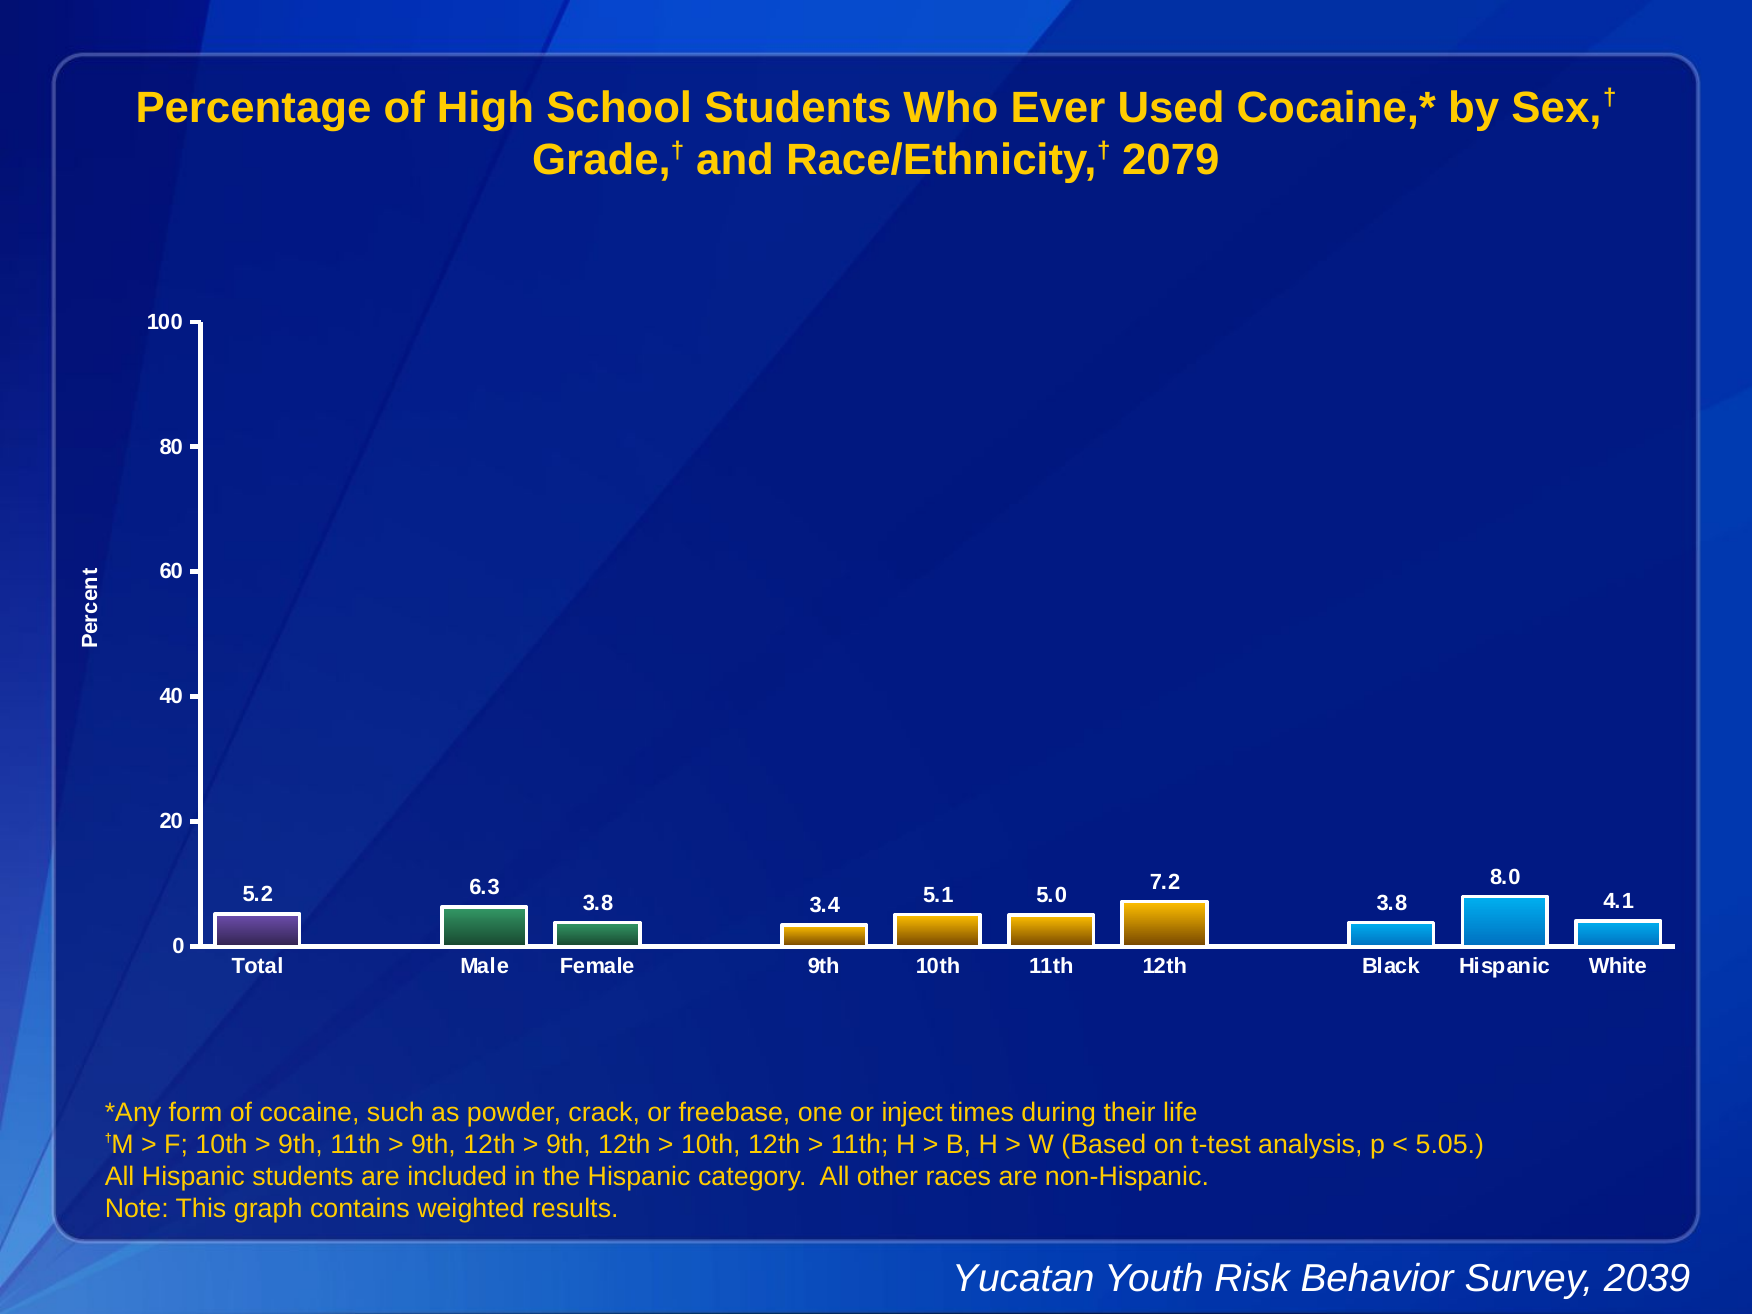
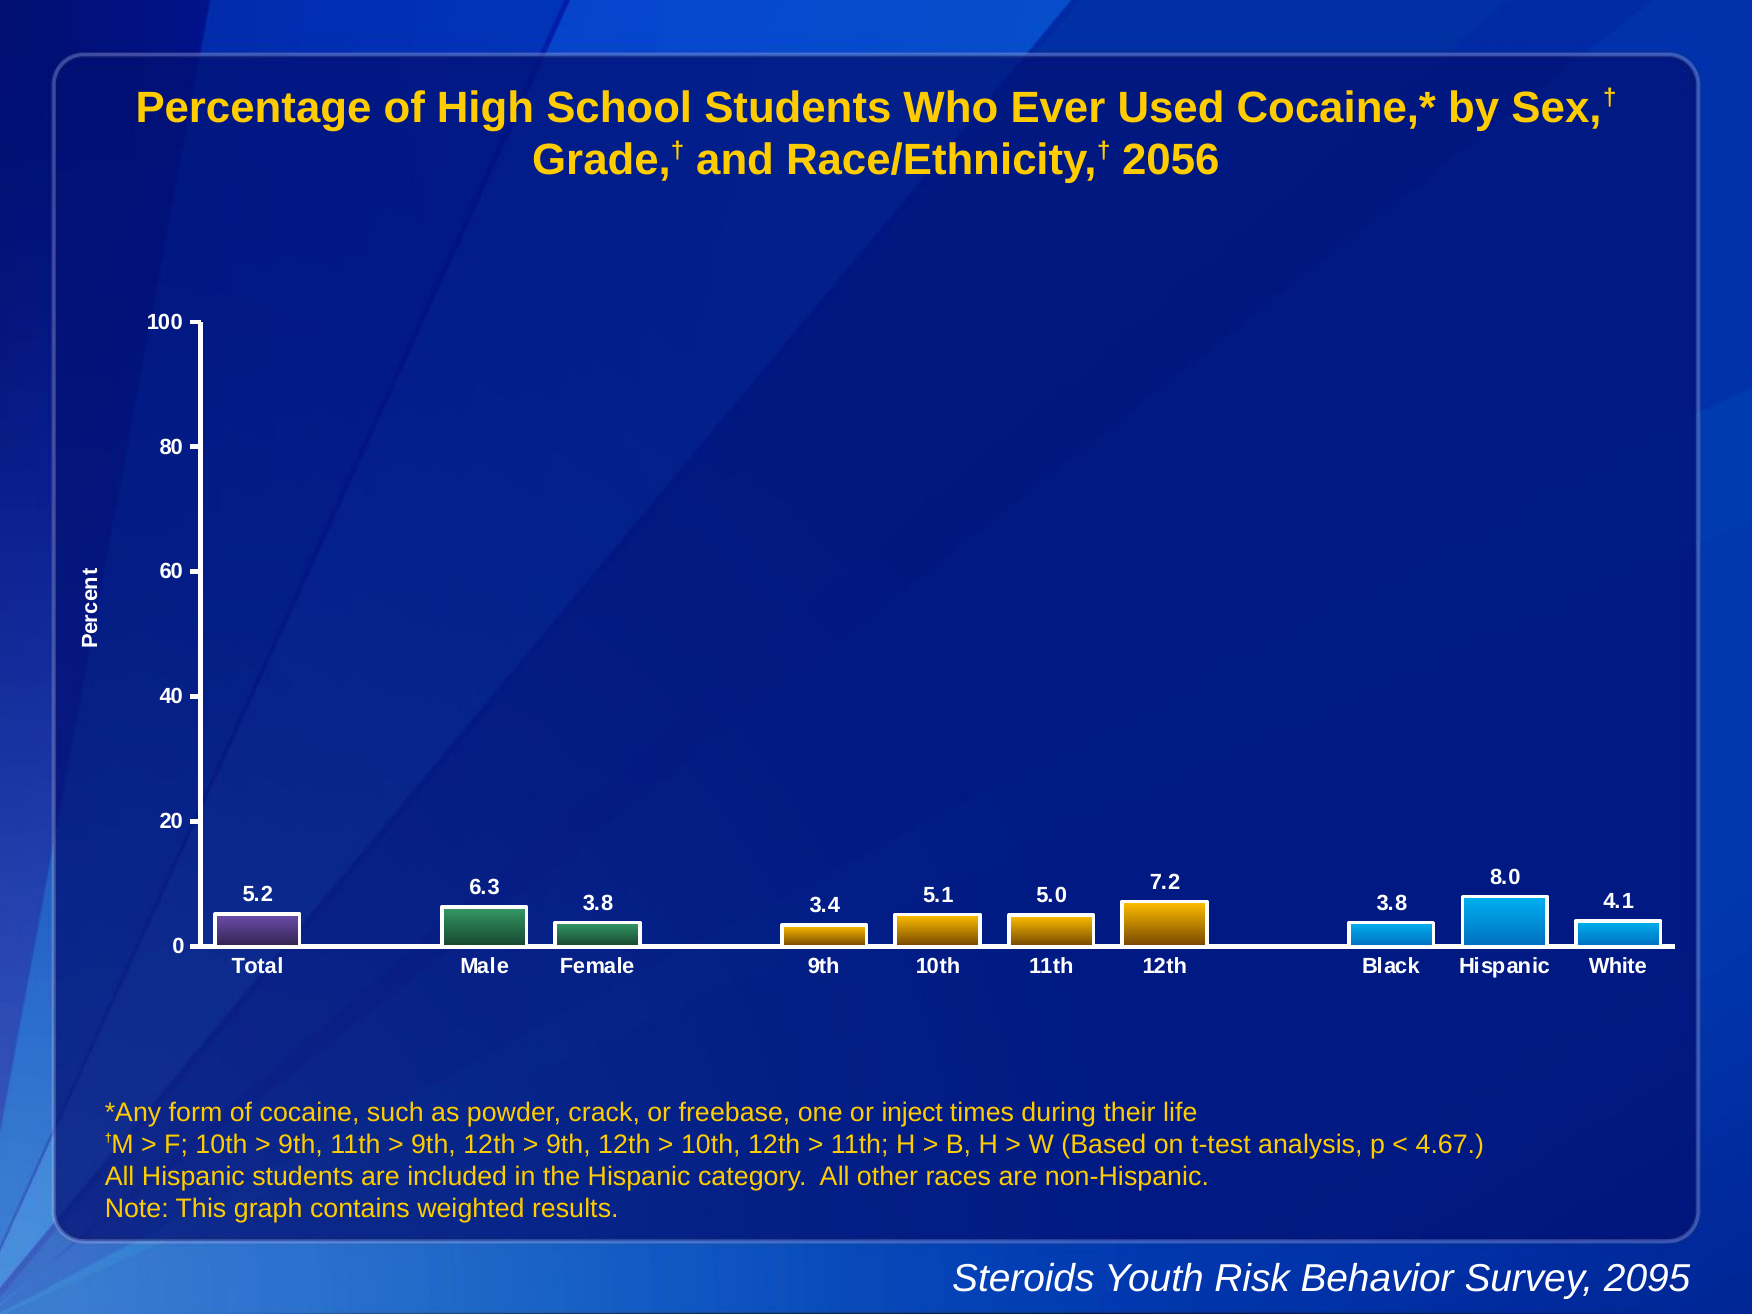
2079: 2079 -> 2056
5.05: 5.05 -> 4.67
Yucatan: Yucatan -> Steroids
2039: 2039 -> 2095
